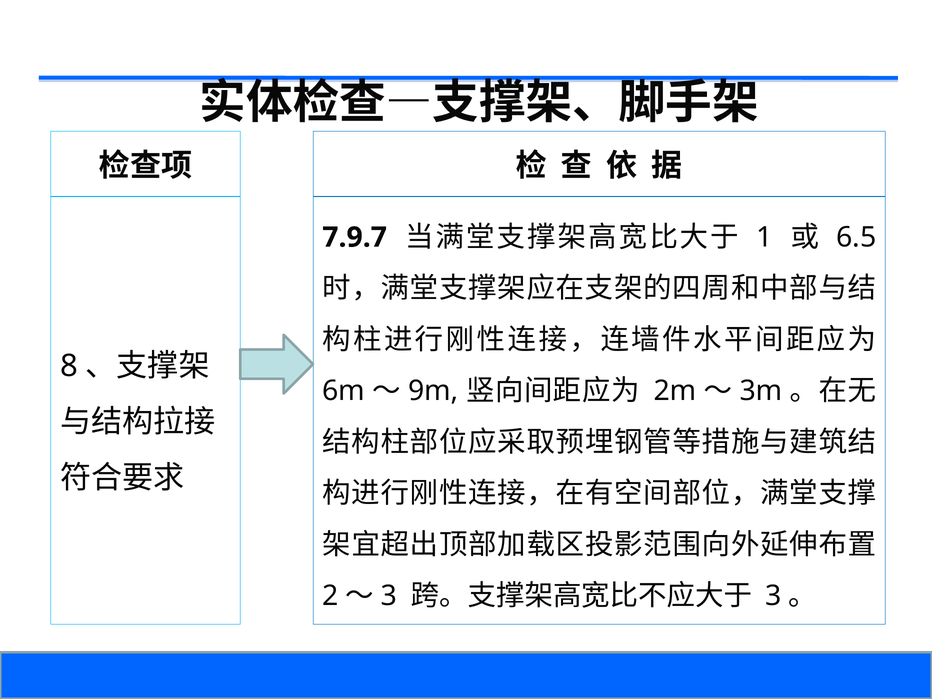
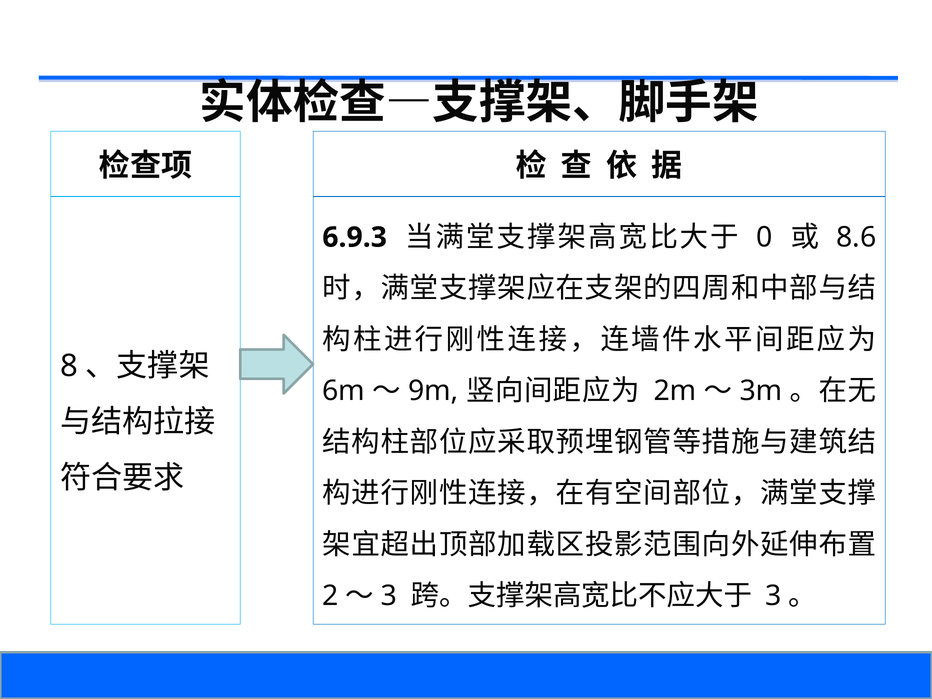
7.9.7: 7.9.7 -> 6.9.3
1: 1 -> 0
6.5: 6.5 -> 8.6
